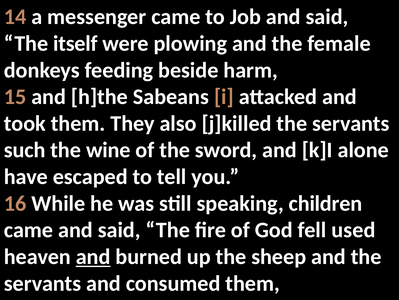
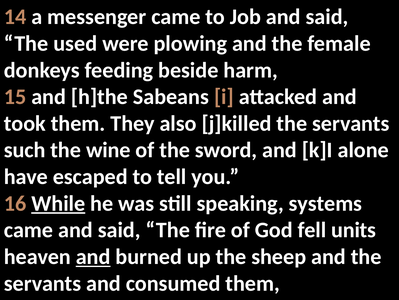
itself: itself -> used
While underline: none -> present
children: children -> systems
used: used -> units
